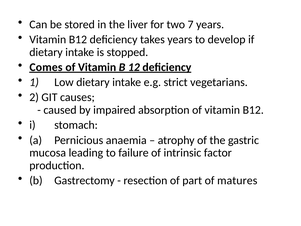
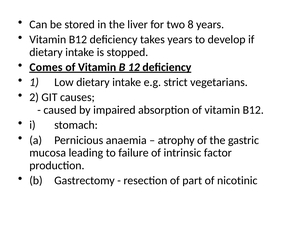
7: 7 -> 8
matures: matures -> nicotinic
